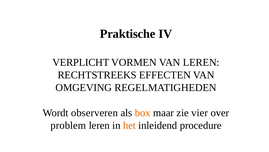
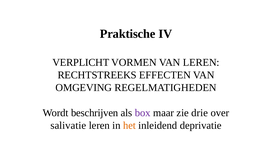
observeren: observeren -> beschrijven
box colour: orange -> purple
vier: vier -> drie
problem: problem -> salivatie
procedure: procedure -> deprivatie
